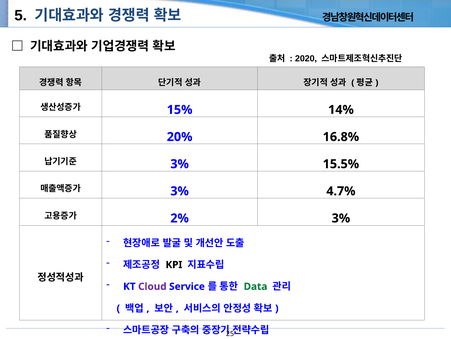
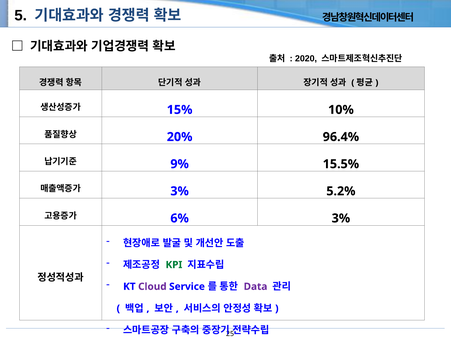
14%: 14% -> 10%
16.8%: 16.8% -> 96.4%
3% at (180, 164): 3% -> 9%
4.7%: 4.7% -> 5.2%
2%: 2% -> 6%
KPI colour: black -> green
Data colour: green -> purple
